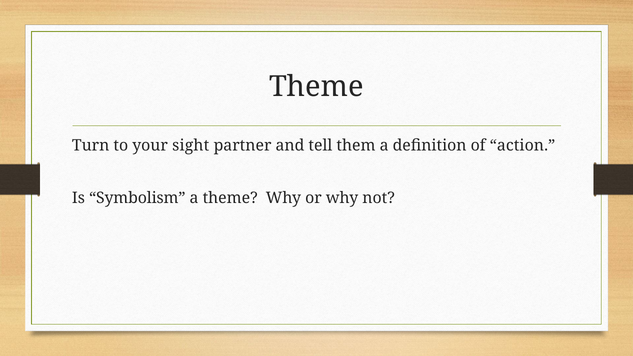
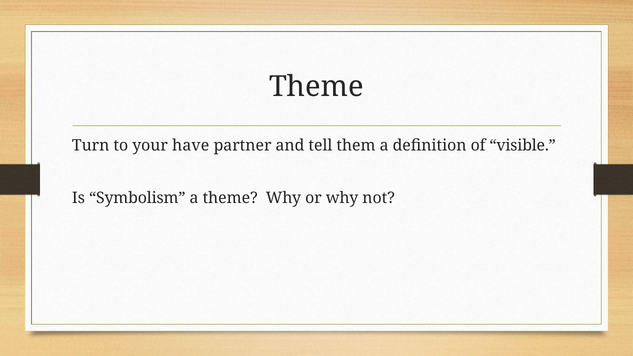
sight: sight -> have
action: action -> visible
